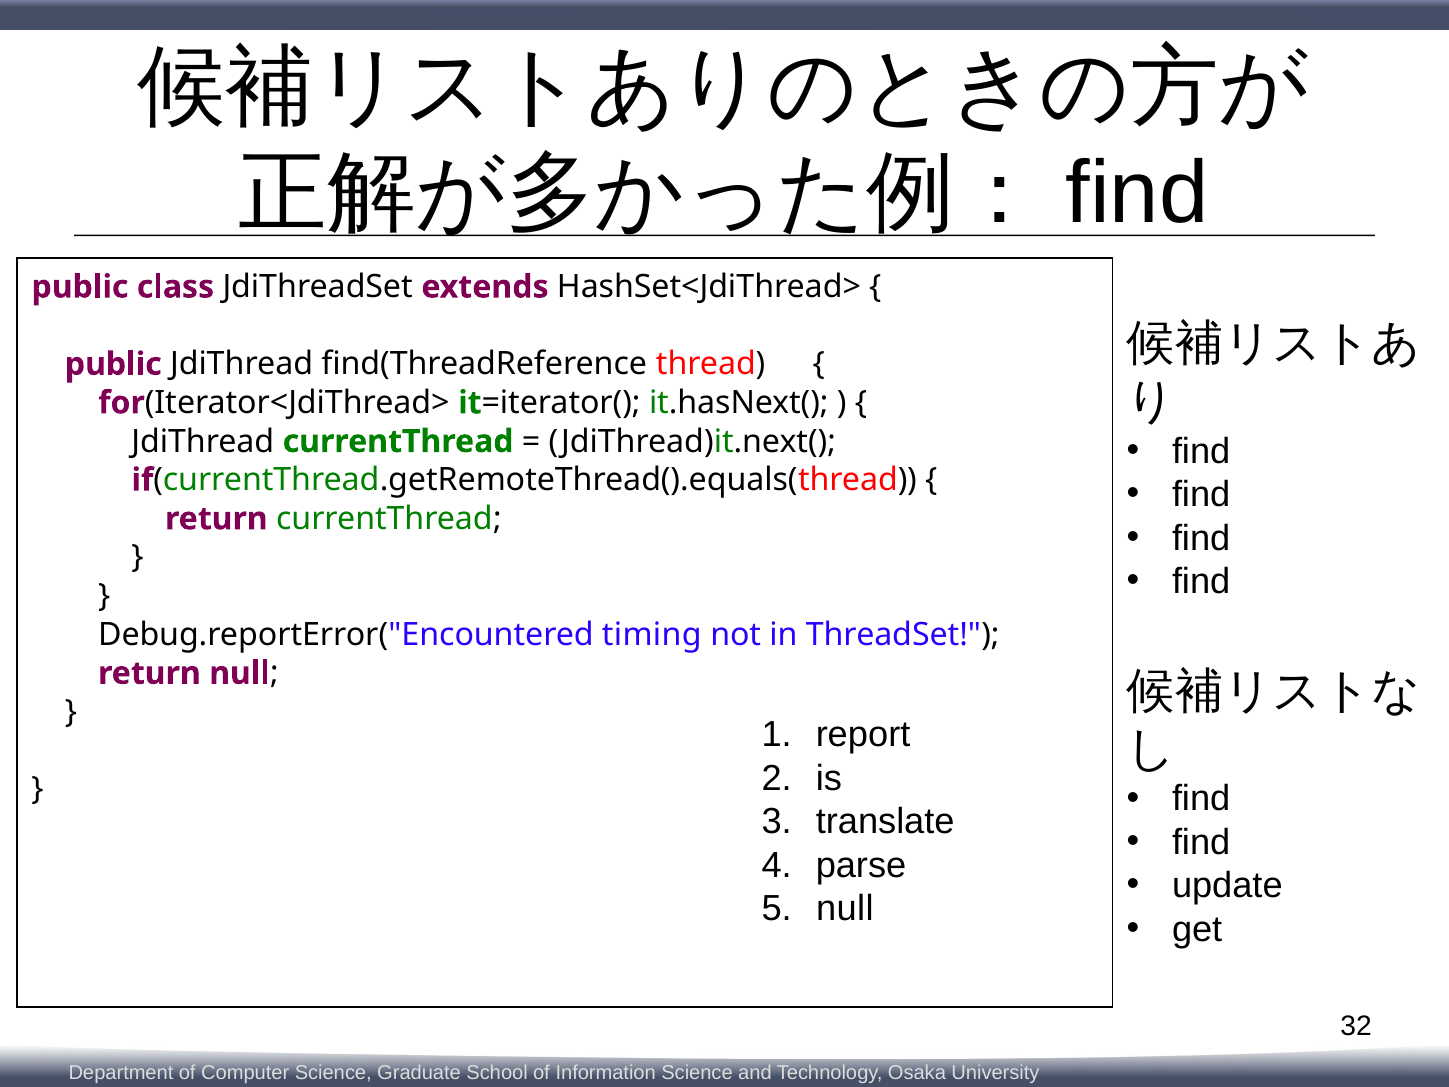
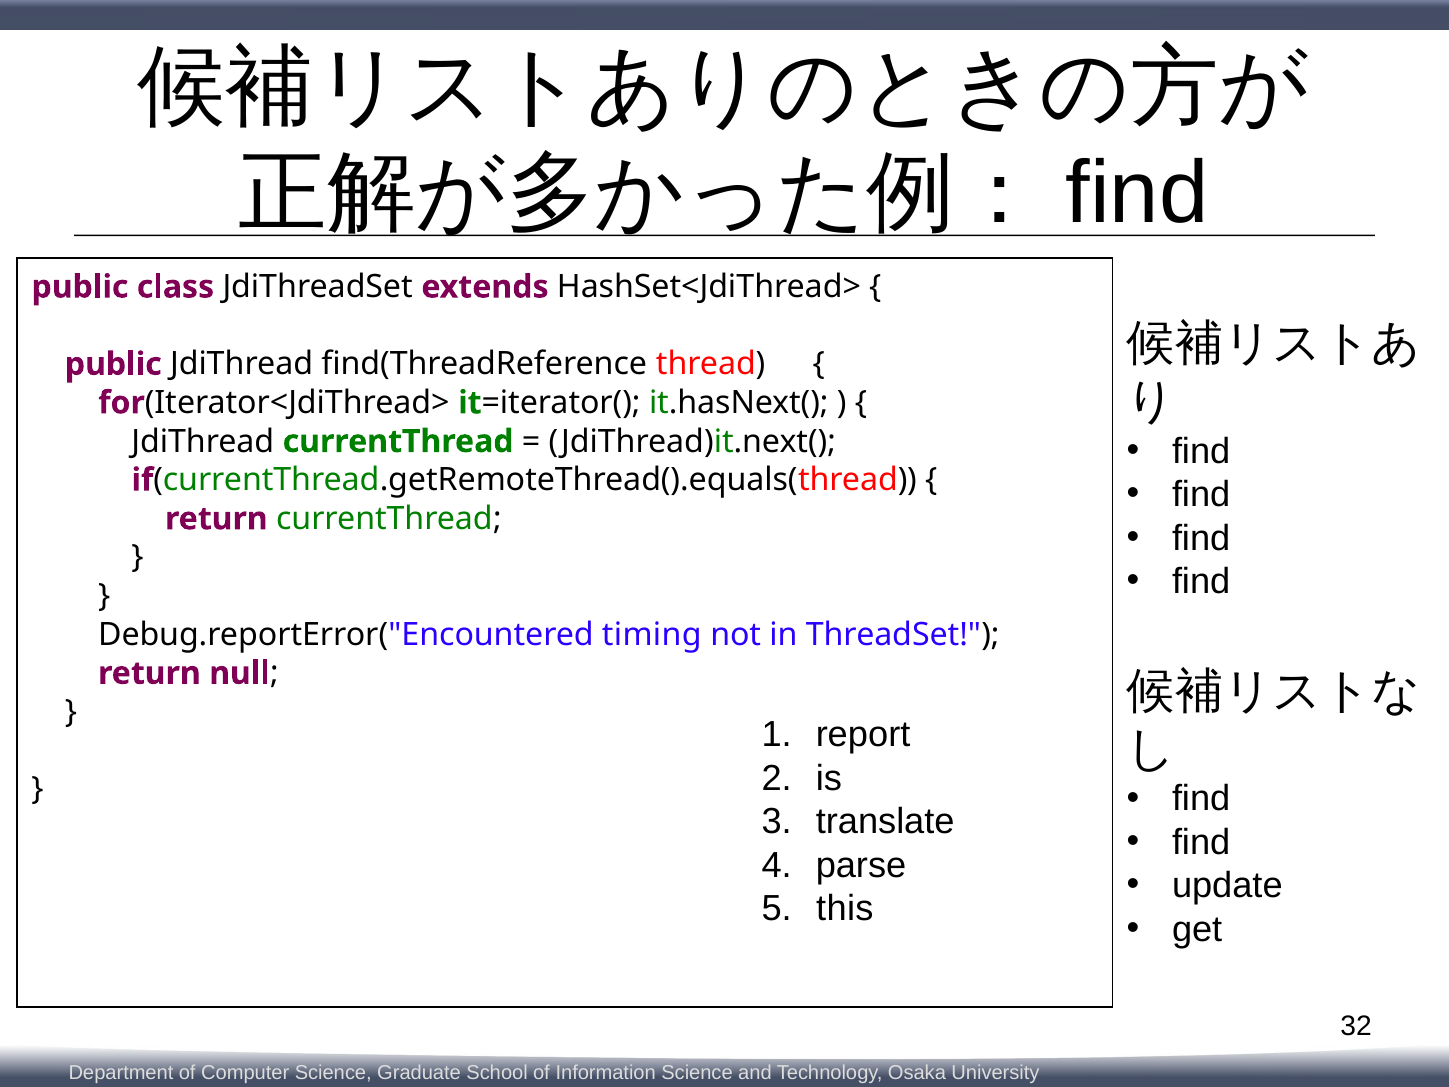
null at (845, 908): null -> this
